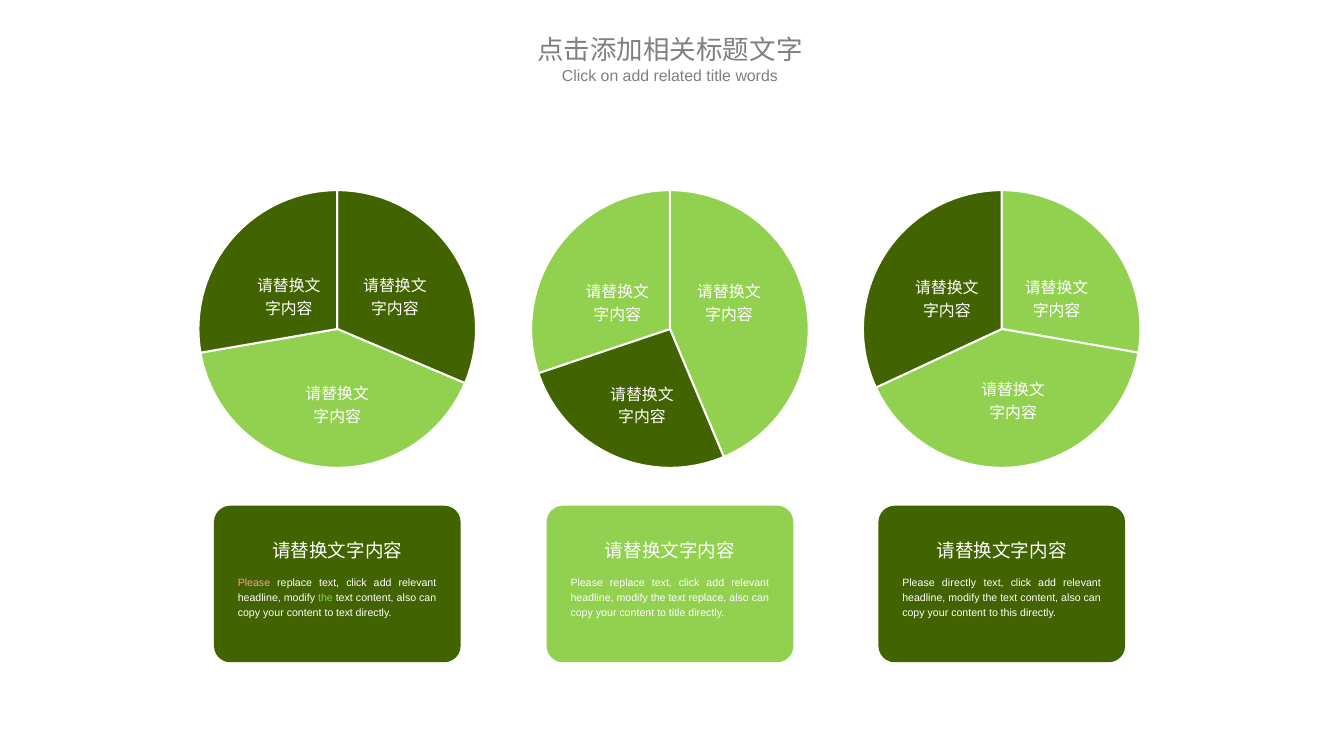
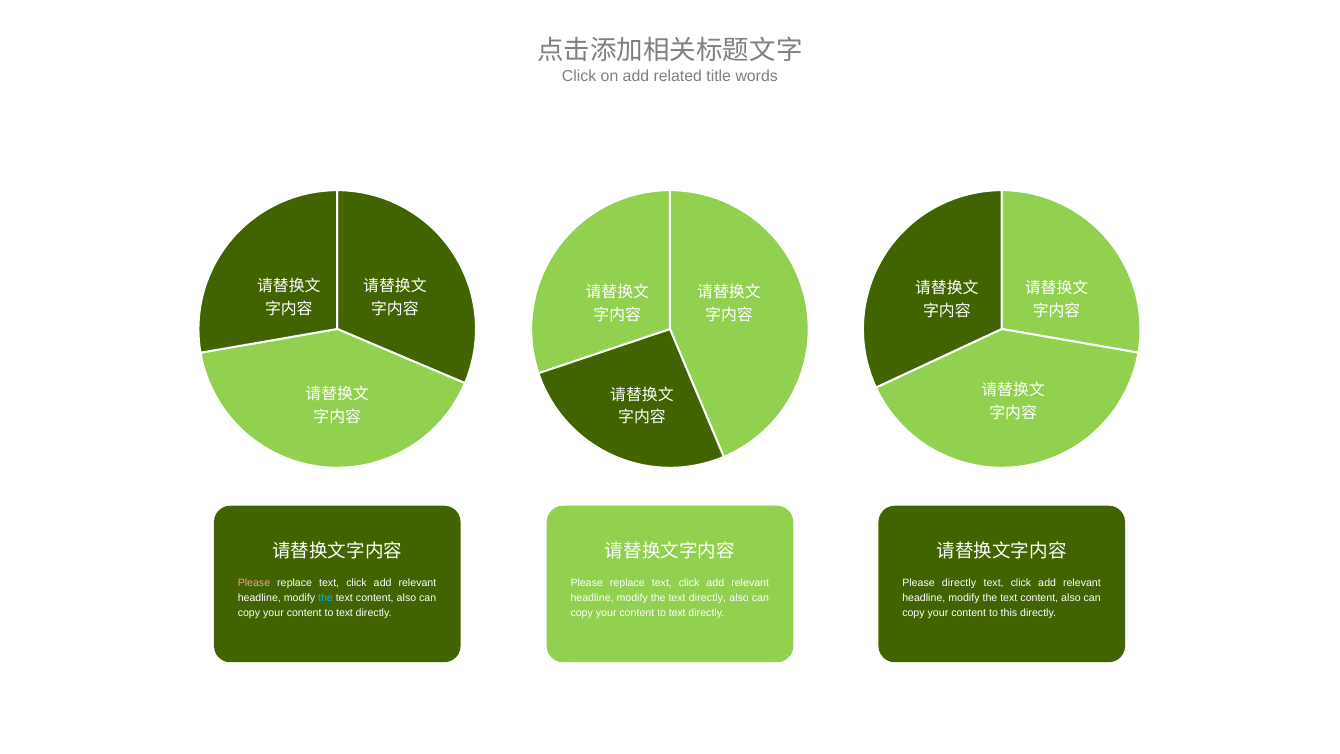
the at (325, 598) colour: light green -> light blue
the text replace: replace -> directly
title at (677, 613): title -> text
